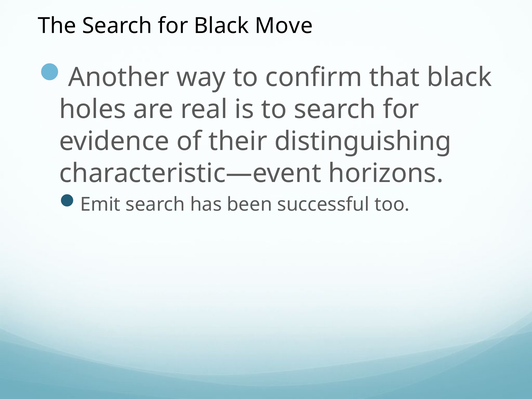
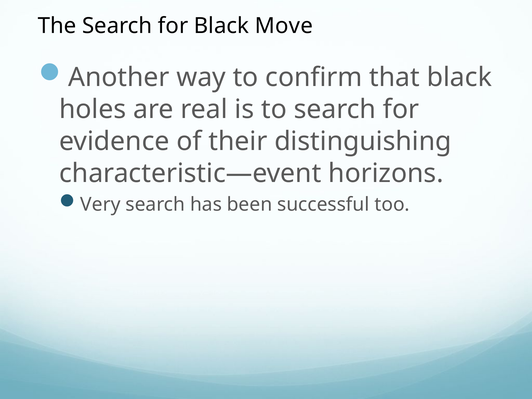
Emit: Emit -> Very
